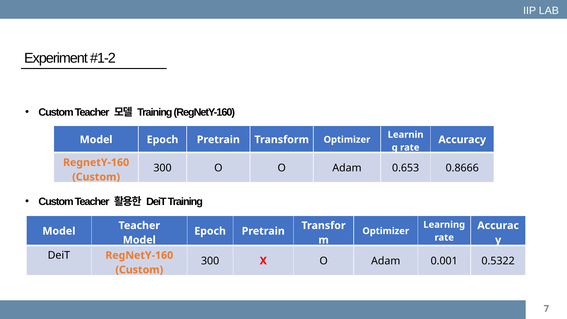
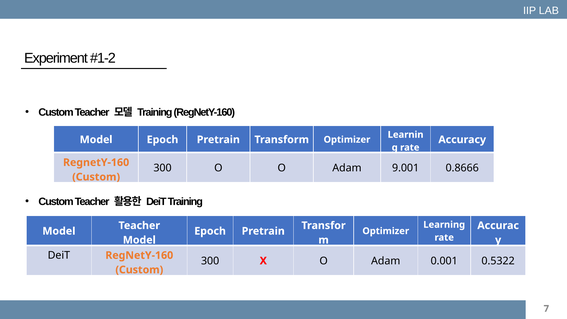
0.653: 0.653 -> 9.001
